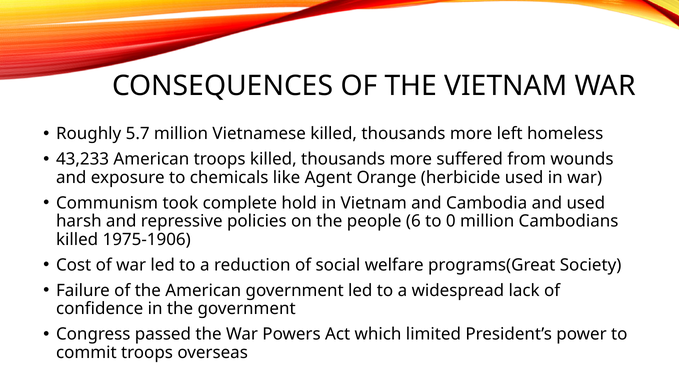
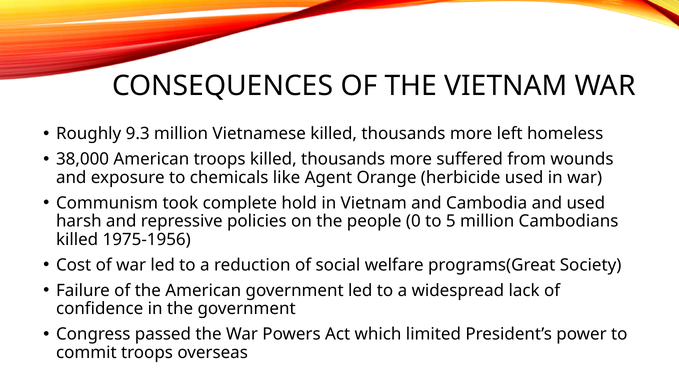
5.7: 5.7 -> 9.3
43,233: 43,233 -> 38,000
6: 6 -> 0
0: 0 -> 5
1975-1906: 1975-1906 -> 1975-1956
